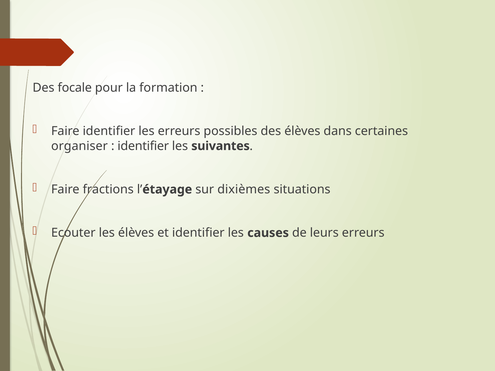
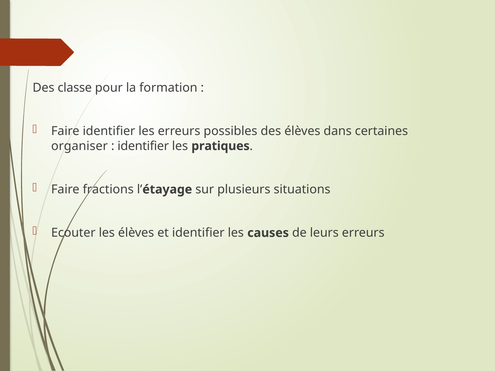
focale: focale -> classe
suivantes: suivantes -> pratiques
dixièmes: dixièmes -> plusieurs
